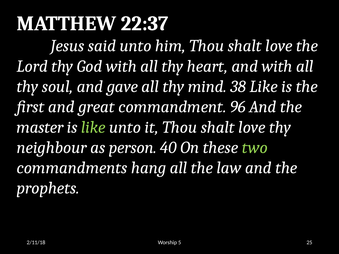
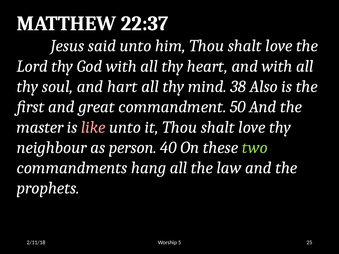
gave: gave -> hart
38 Like: Like -> Also
96: 96 -> 50
like at (93, 127) colour: light green -> pink
